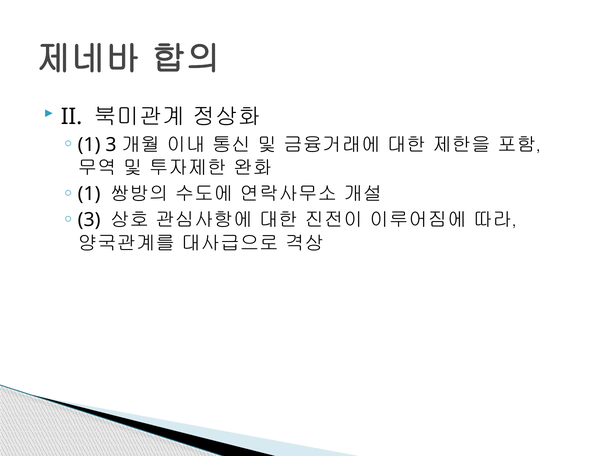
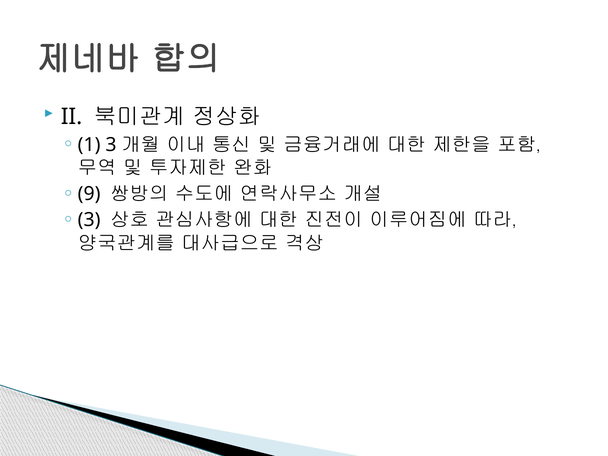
1 at (89, 194): 1 -> 9
